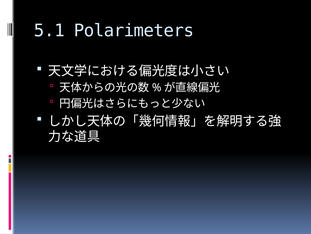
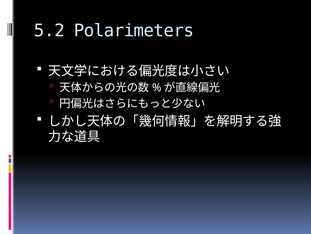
5.1: 5.1 -> 5.2
